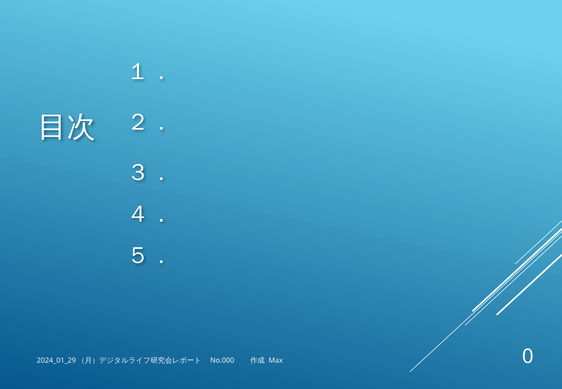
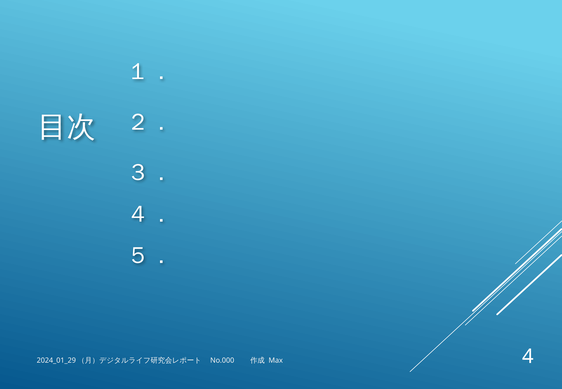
0: 0 -> 4
